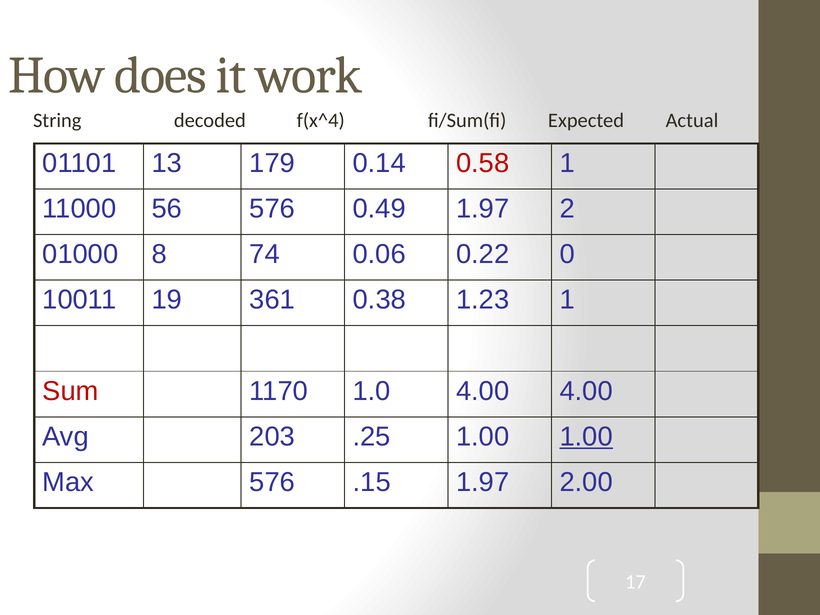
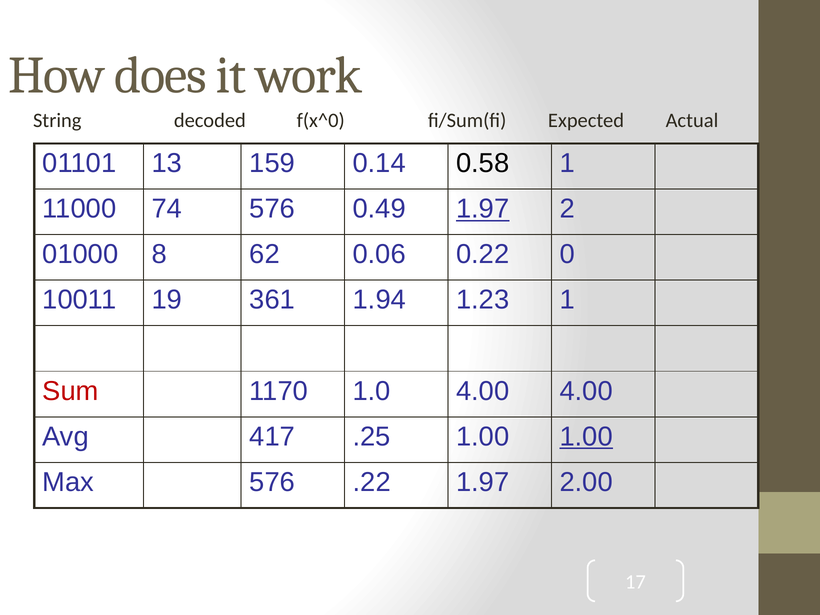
f(x^4: f(x^4 -> f(x^0
179: 179 -> 159
0.58 colour: red -> black
56: 56 -> 74
1.97 at (483, 209) underline: none -> present
74: 74 -> 62
0.38: 0.38 -> 1.94
203: 203 -> 417
.15: .15 -> .22
